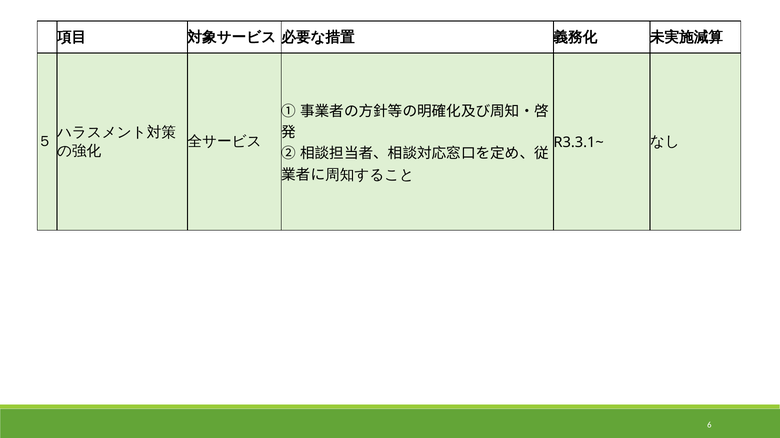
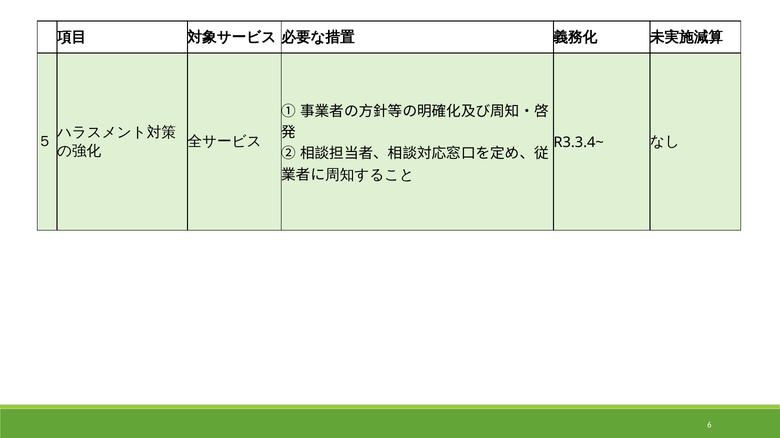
R3.3.1~: R3.3.1~ -> R3.3.4~
